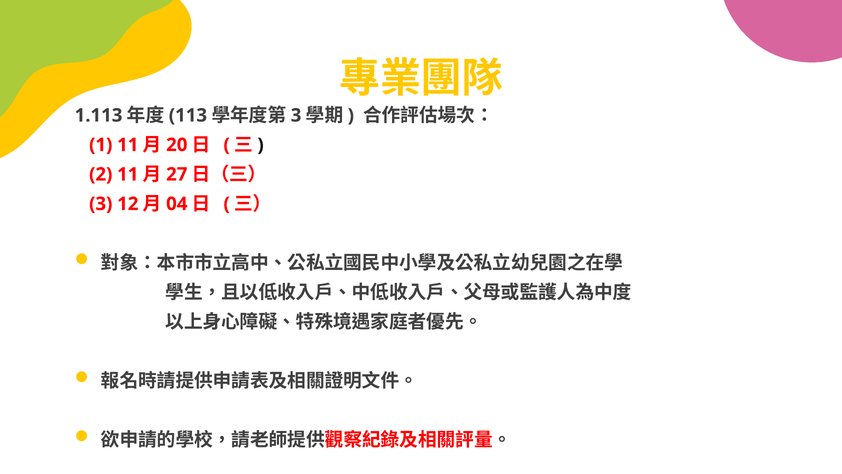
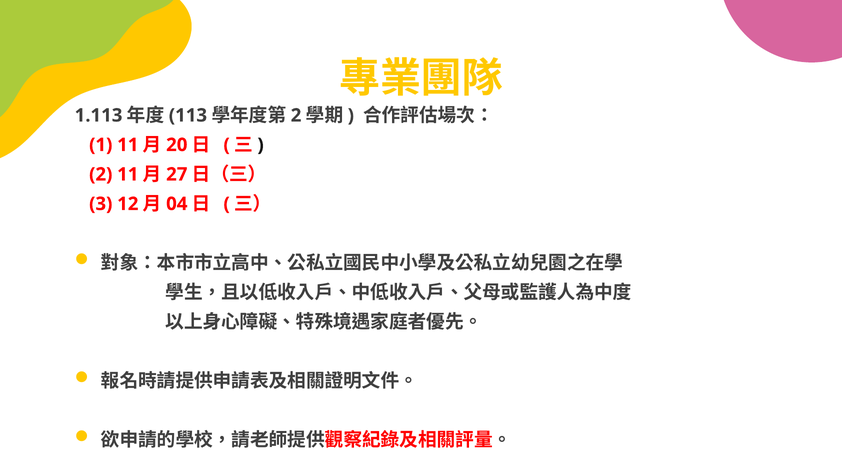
3 at (296, 115): 3 -> 2
